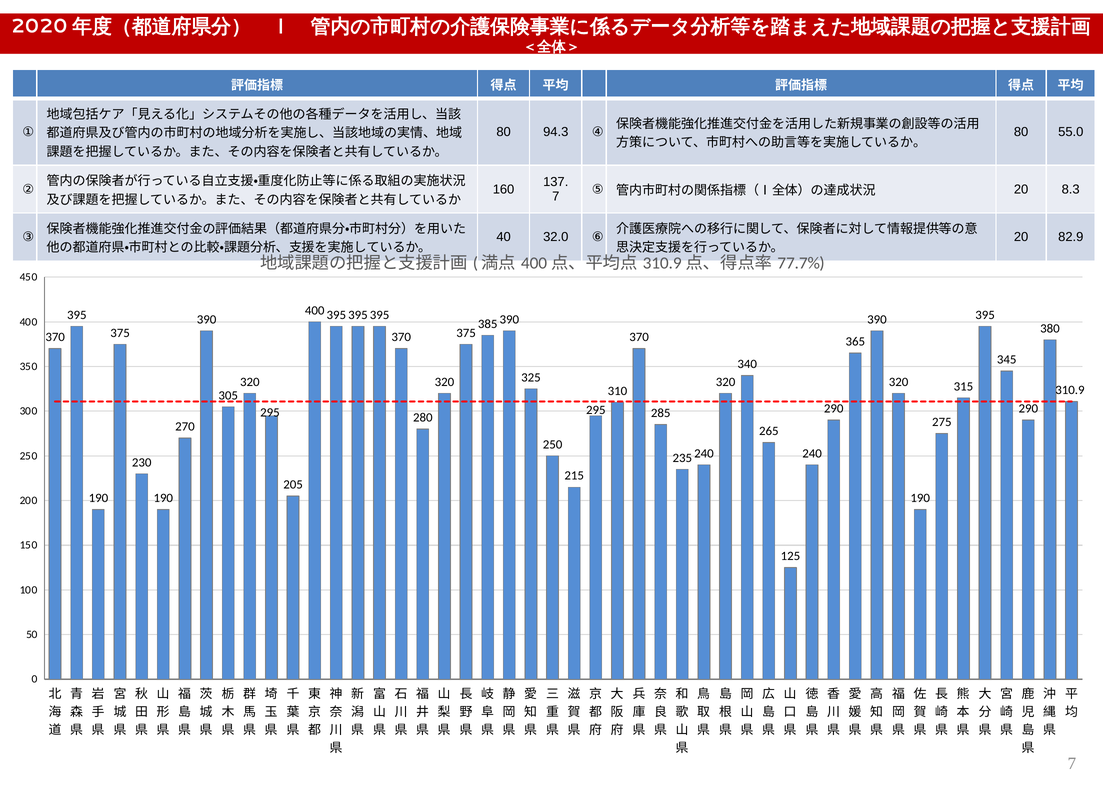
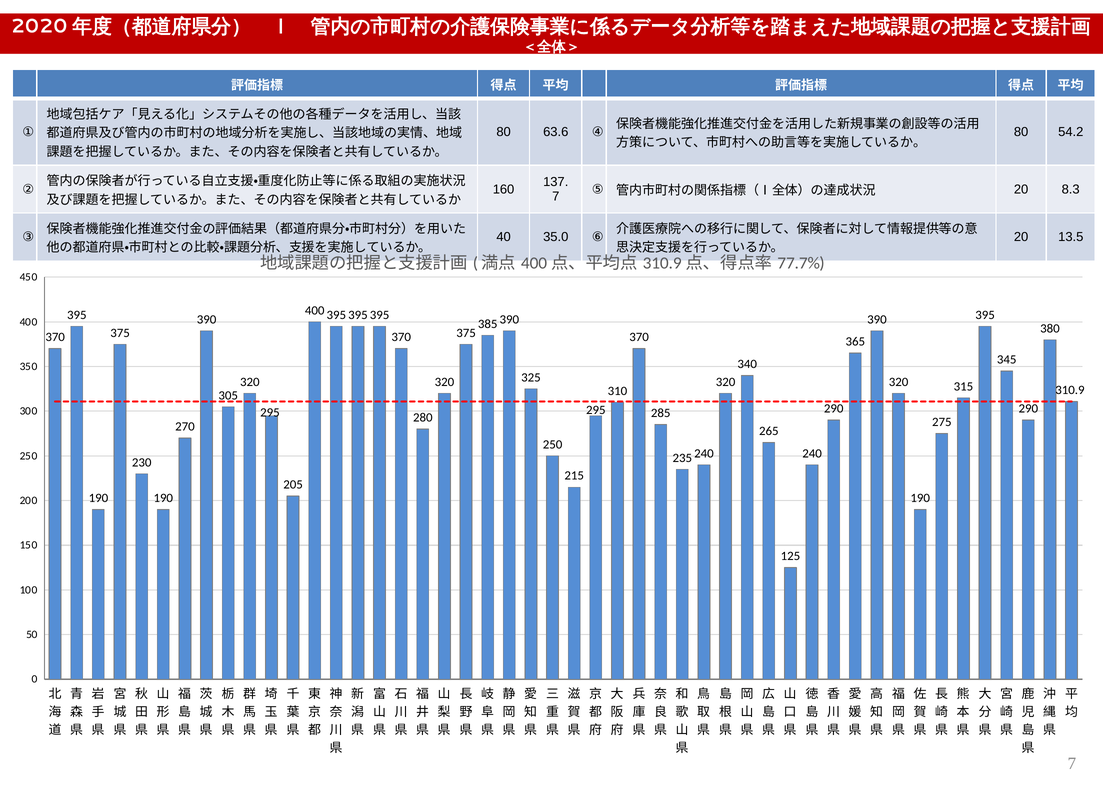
94.3: 94.3 -> 63.6
55.0: 55.0 -> 54.2
32.0: 32.0 -> 35.0
82.9: 82.9 -> 13.5
